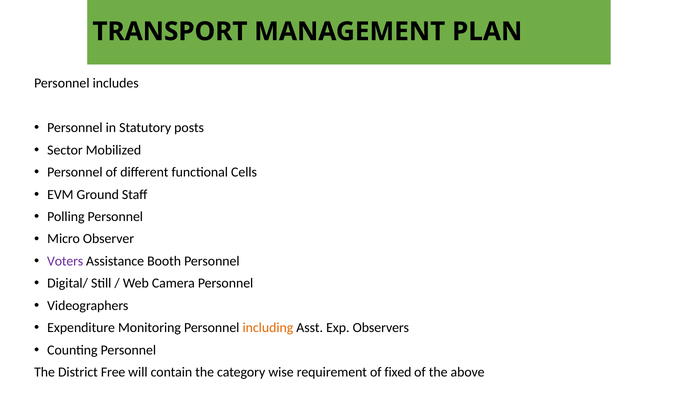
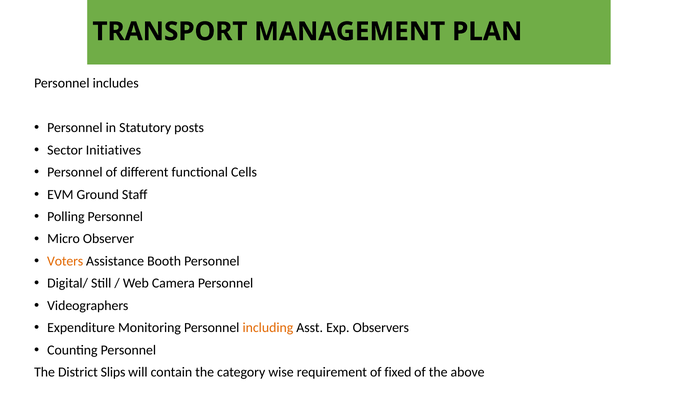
Mobilized: Mobilized -> Initiatives
Voters colour: purple -> orange
Free: Free -> Slips
